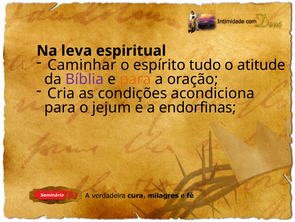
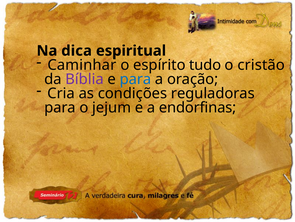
leva: leva -> dica
atitude: atitude -> cristão
para at (135, 79) colour: orange -> blue
acondiciona: acondiciona -> reguladoras
